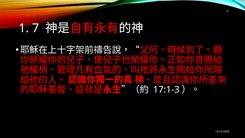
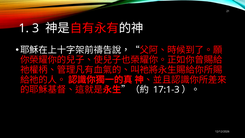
7: 7 -> 3
